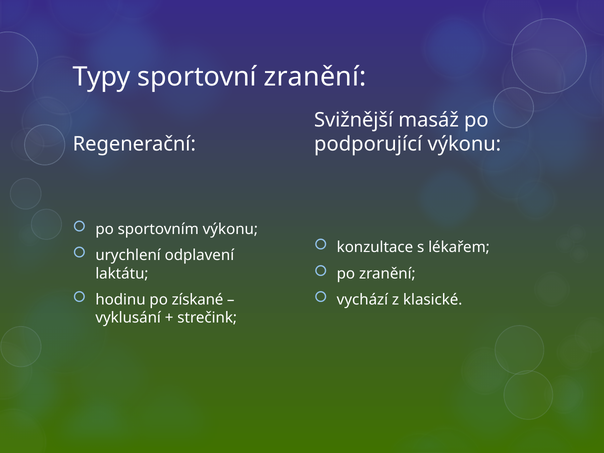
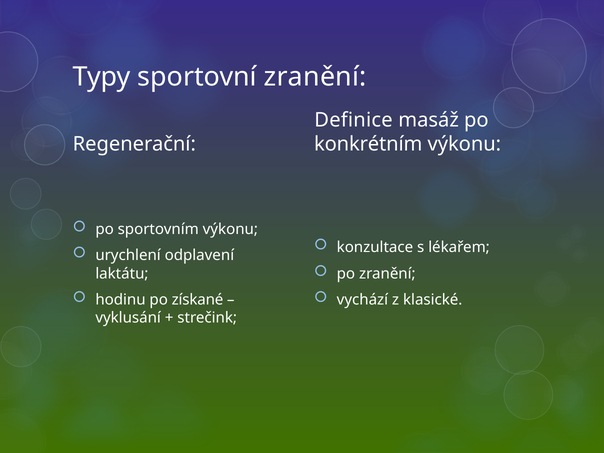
Svižnější: Svižnější -> Definice
podporující: podporující -> konkrétním
